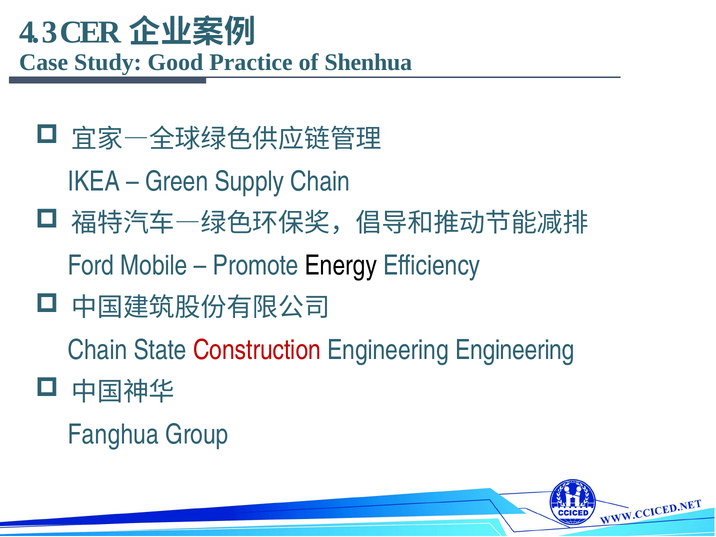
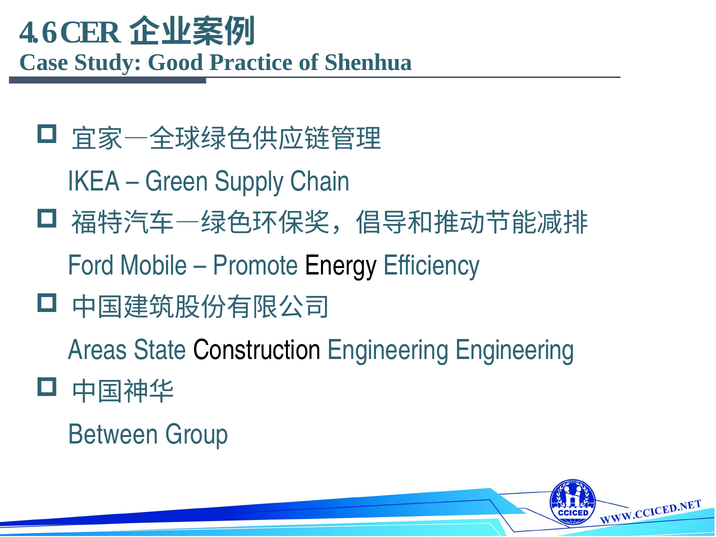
3: 3 -> 6
Chain at (98, 350): Chain -> Areas
Construction colour: red -> black
Fanghua: Fanghua -> Between
